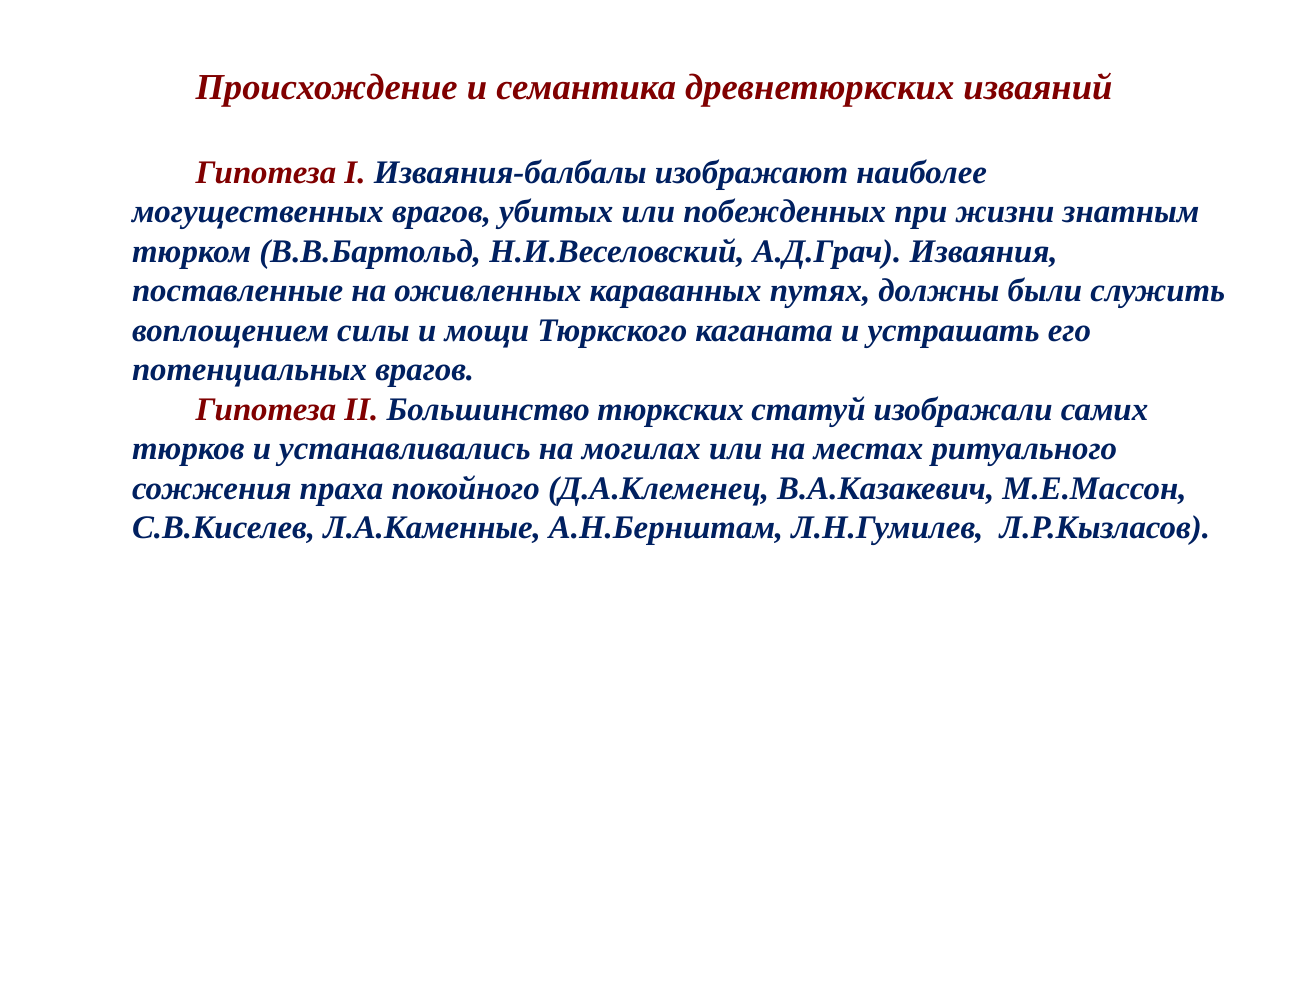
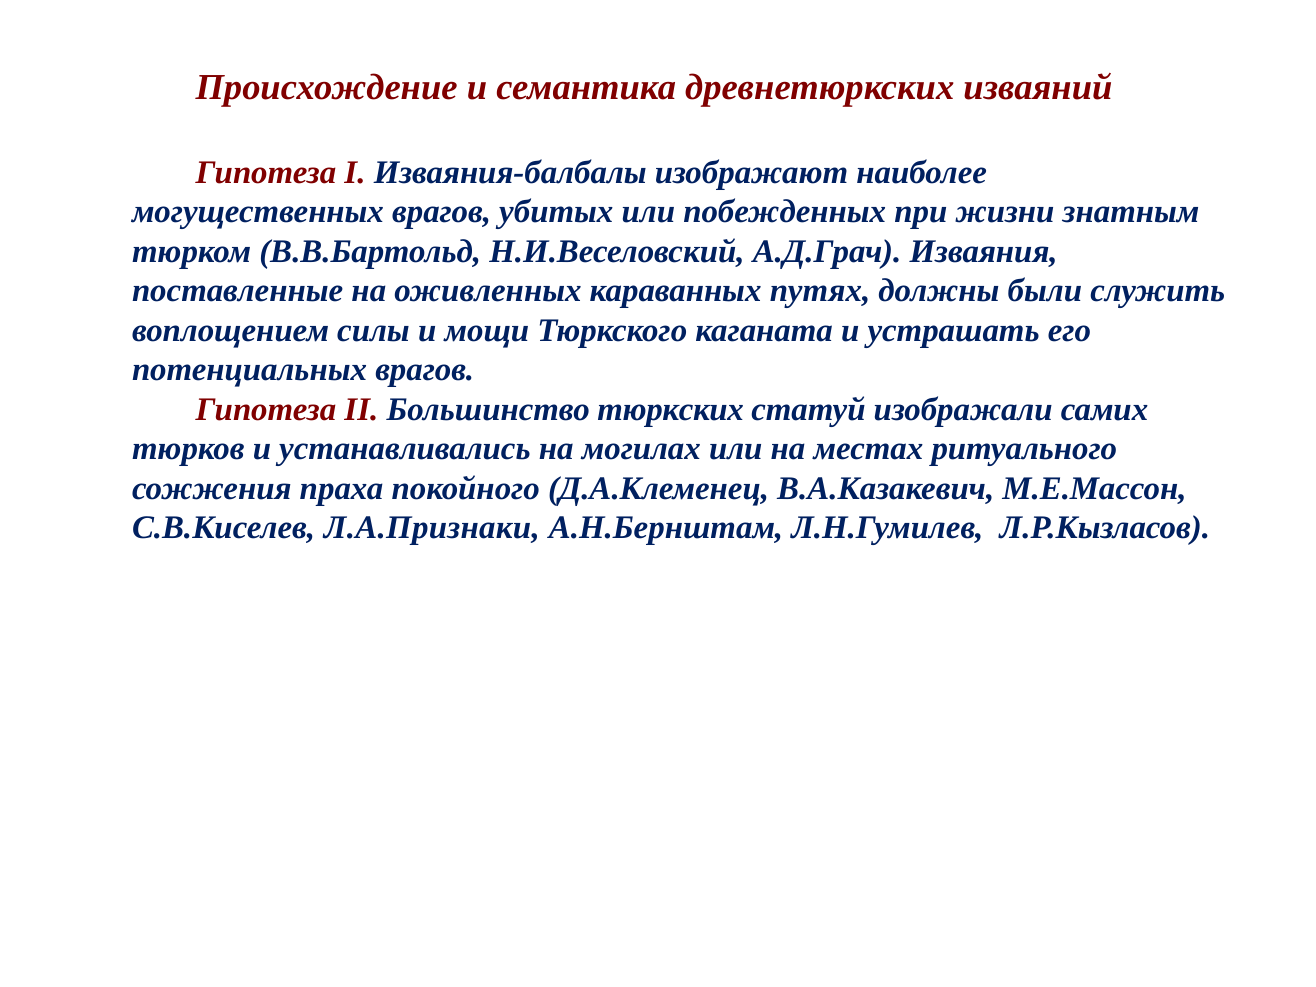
Л.А.Каменные: Л.А.Каменные -> Л.А.Признаки
